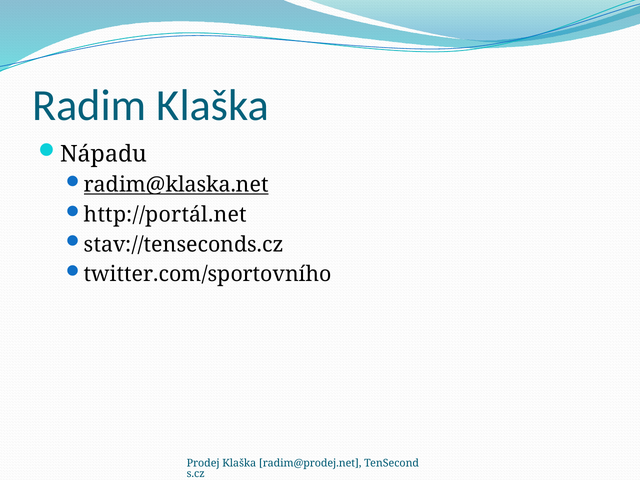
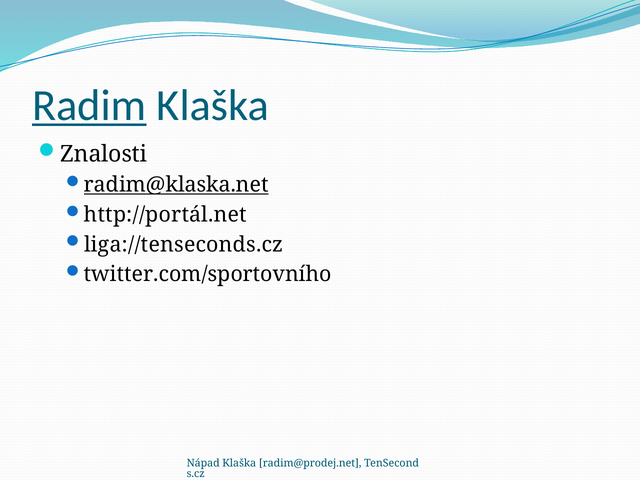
Radim underline: none -> present
Nápadu: Nápadu -> Znalosti
stav://tenseconds.cz: stav://tenseconds.cz -> liga://tenseconds.cz
Prodej: Prodej -> Nápad
